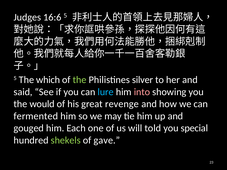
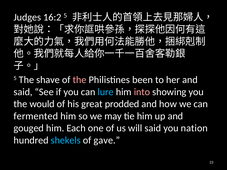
16:6: 16:6 -> 16:2
which: which -> shave
the at (80, 80) colour: light green -> pink
silver: silver -> been
revenge: revenge -> prodded
will told: told -> said
special: special -> nation
shekels colour: light green -> light blue
